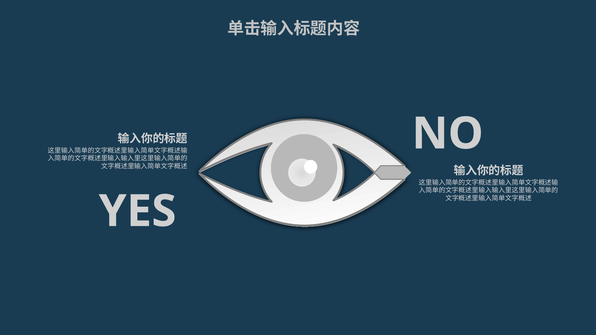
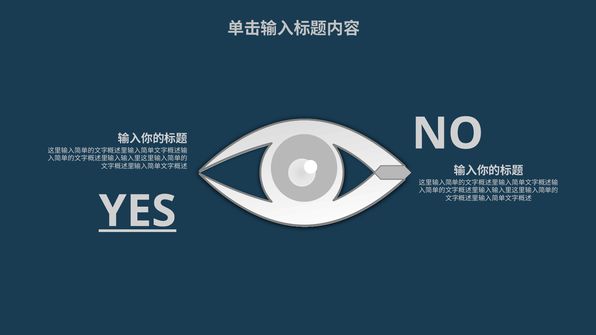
YES underline: none -> present
